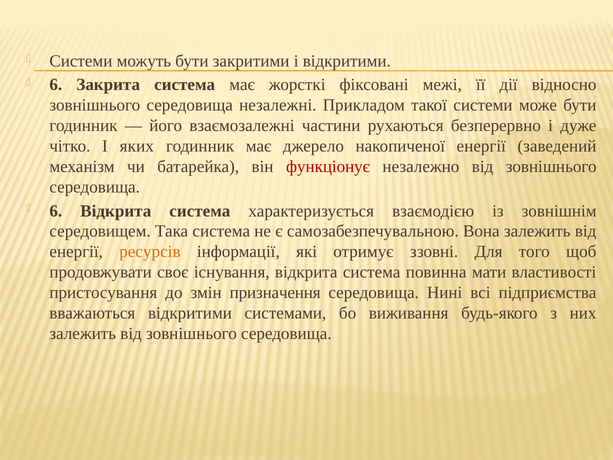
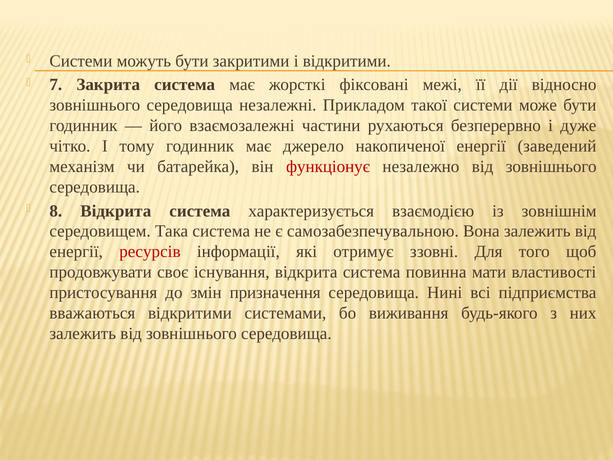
6 at (56, 85): 6 -> 7
яких: яких -> тому
6 at (56, 211): 6 -> 8
ресурсів colour: orange -> red
